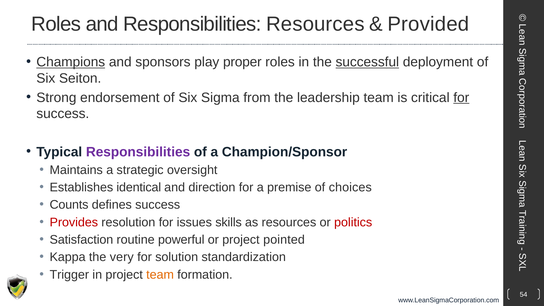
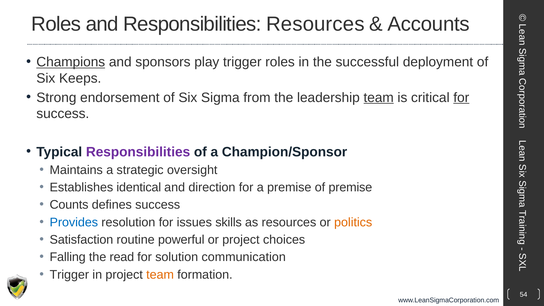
Provided: Provided -> Accounts
play proper: proper -> trigger
successful underline: present -> none
Seiton: Seiton -> Keeps
team at (379, 98) underline: none -> present
of choices: choices -> premise
Provides colour: red -> blue
politics colour: red -> orange
pointed: pointed -> choices
Kappa: Kappa -> Falling
very: very -> read
standardization: standardization -> communication
